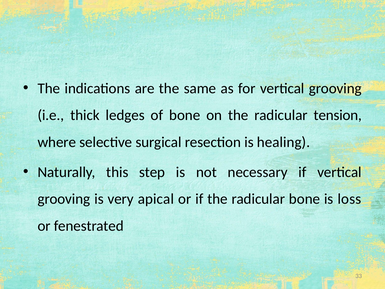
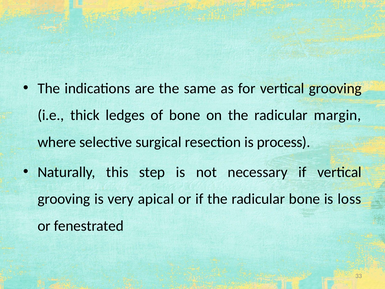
tension: tension -> margin
healing: healing -> process
